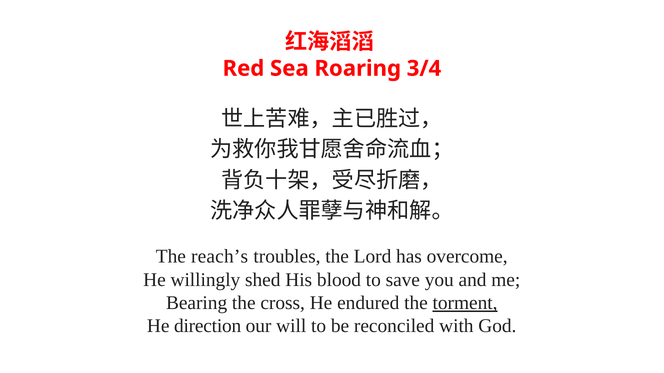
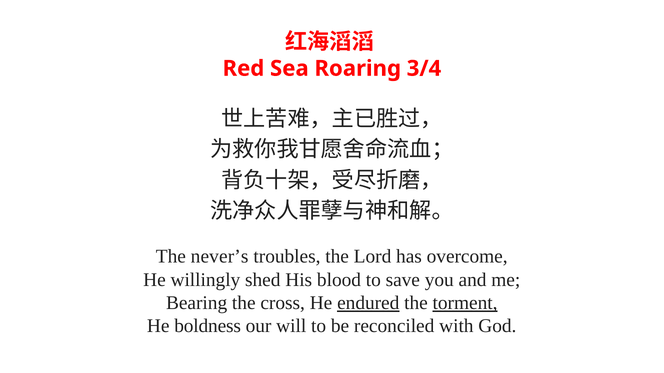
reach’s: reach’s -> never’s
endured underline: none -> present
direction: direction -> boldness
